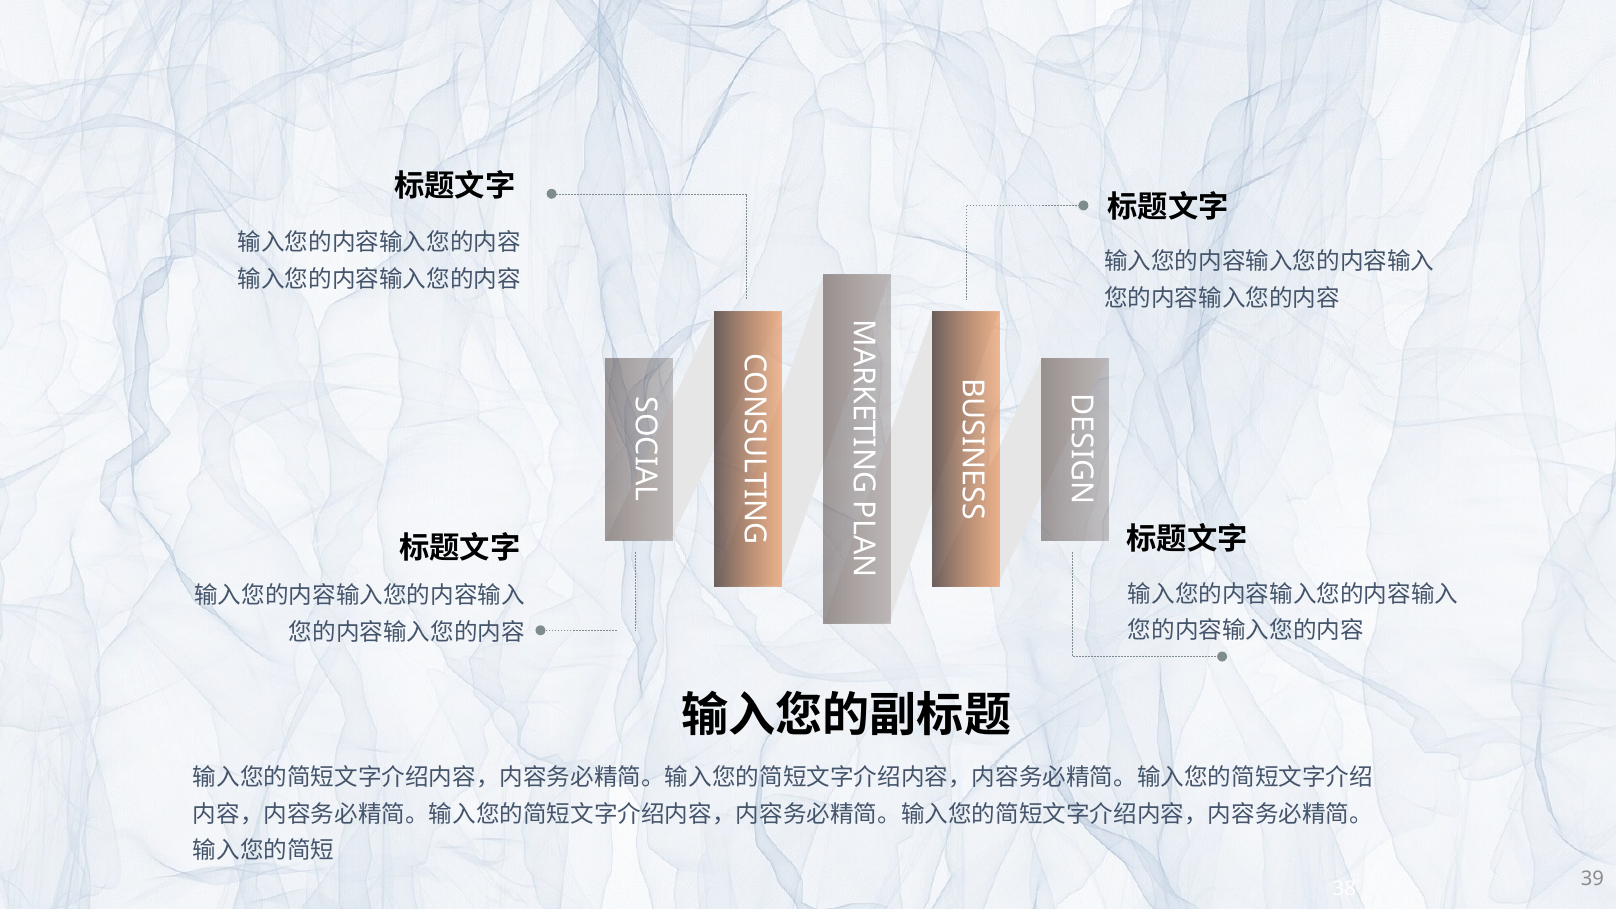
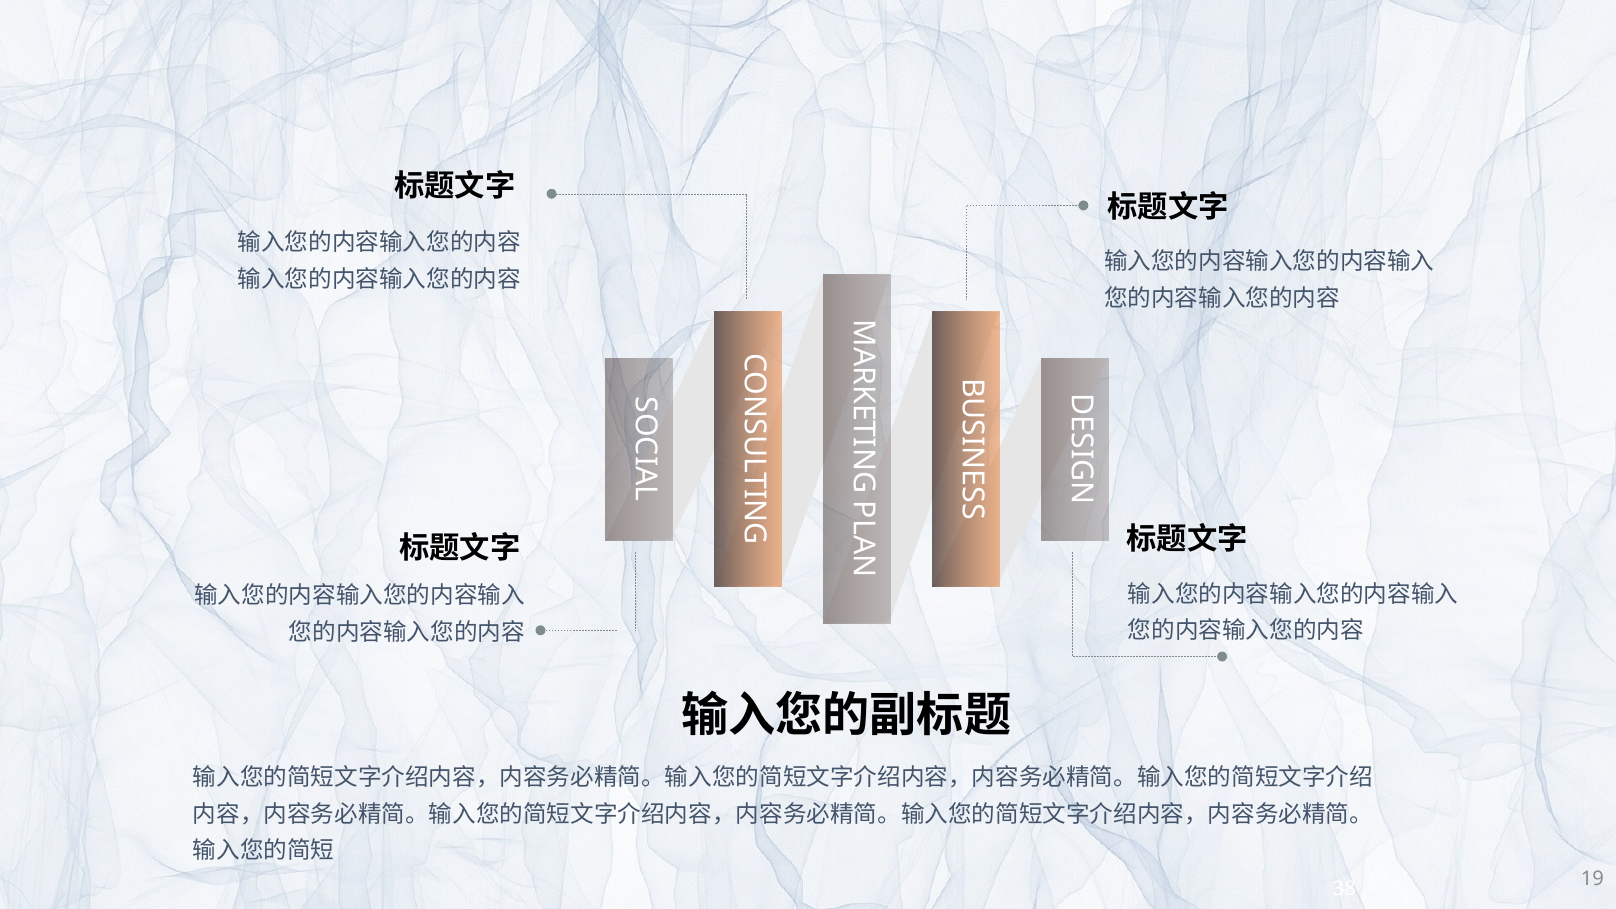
39: 39 -> 19
